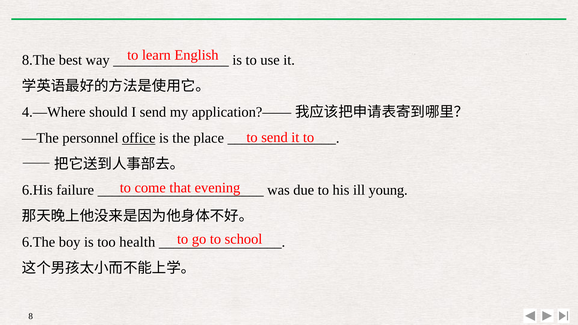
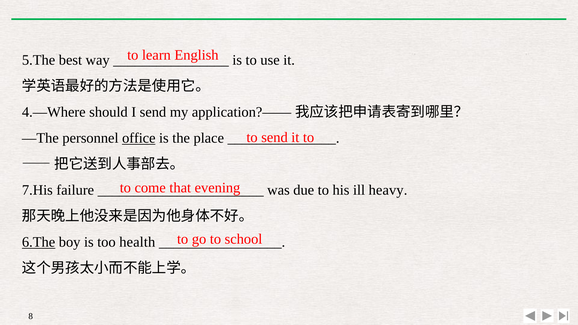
8.The: 8.The -> 5.The
6.His: 6.His -> 7.His
young: young -> heavy
6.The underline: none -> present
